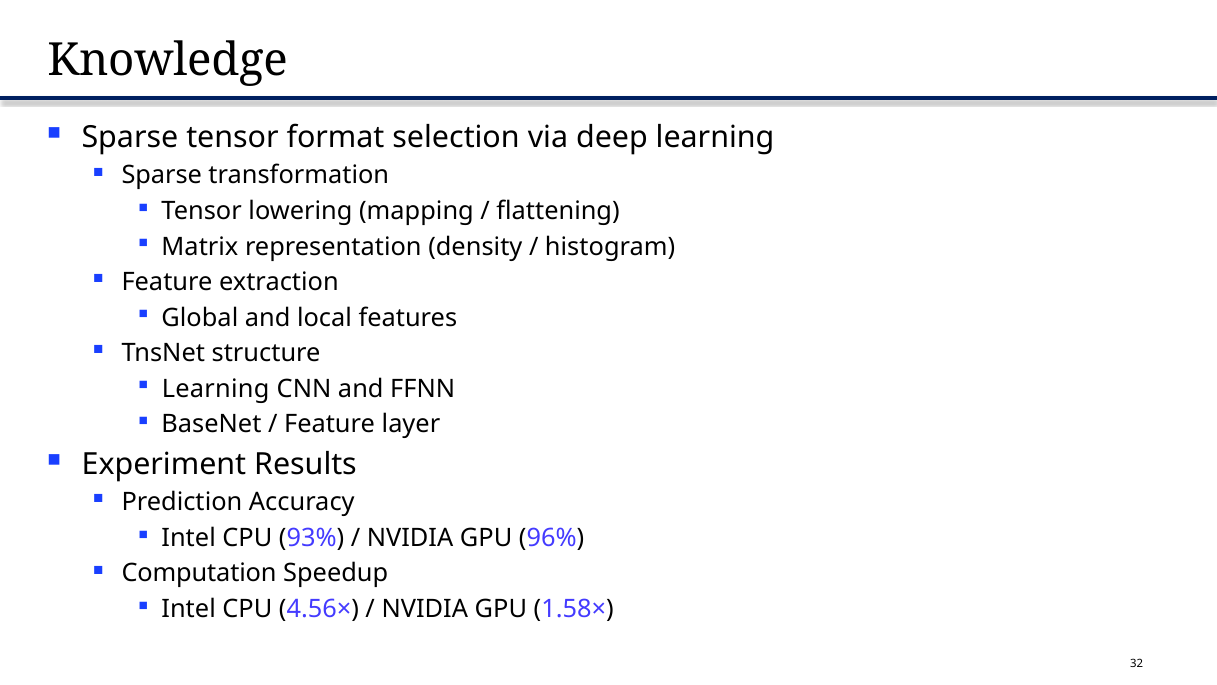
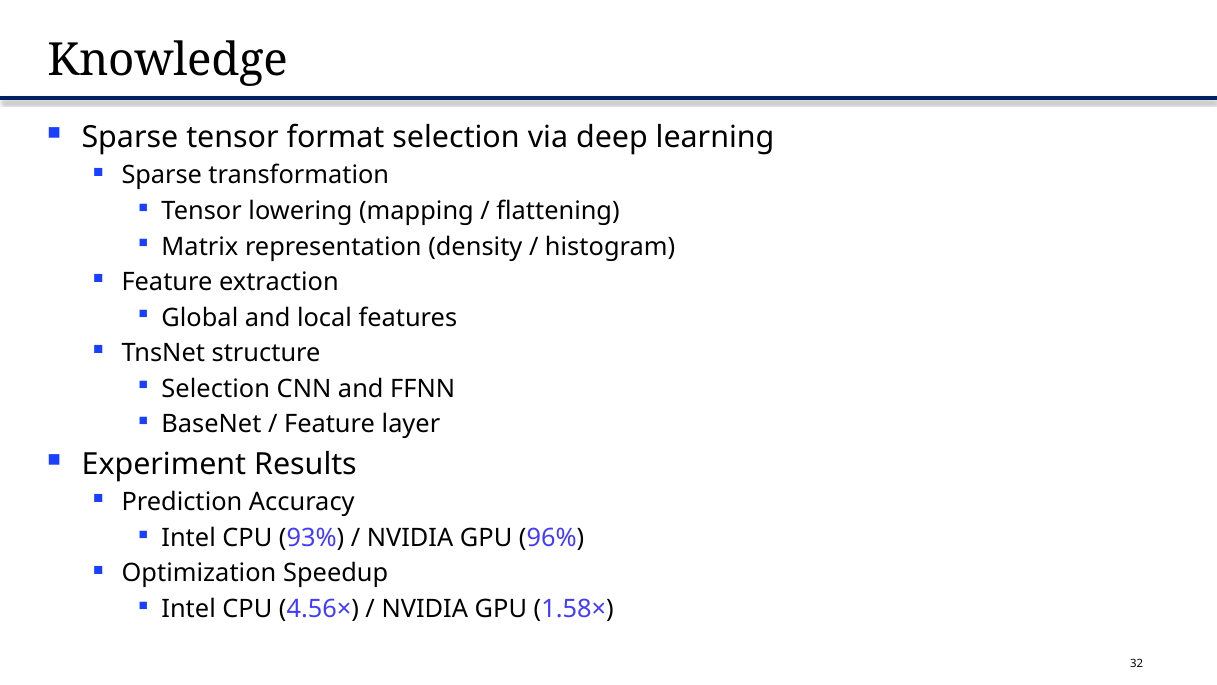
Learning at (216, 388): Learning -> Selection
Computation: Computation -> Optimization
